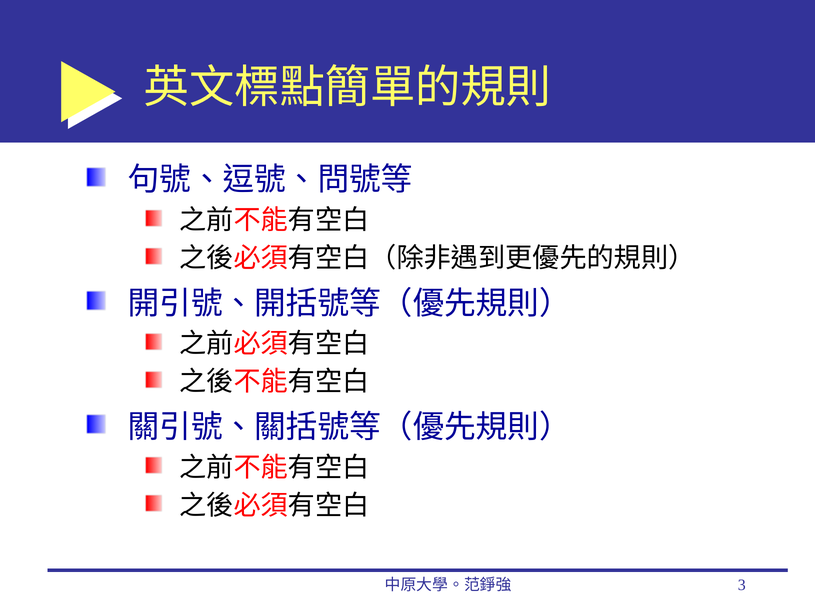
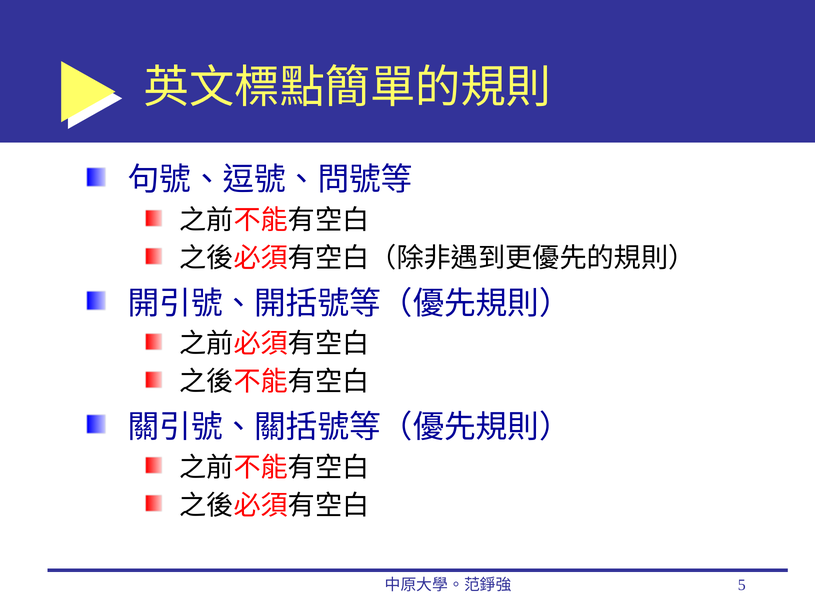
3: 3 -> 5
